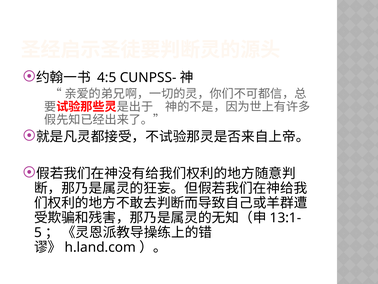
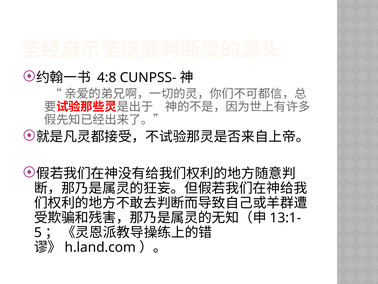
4:5: 4:5 -> 4:8
